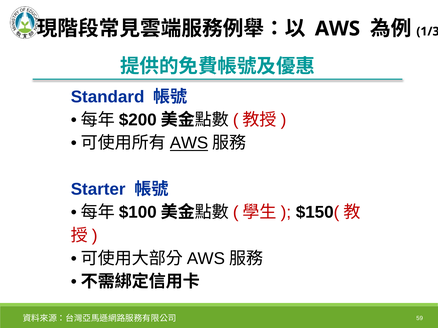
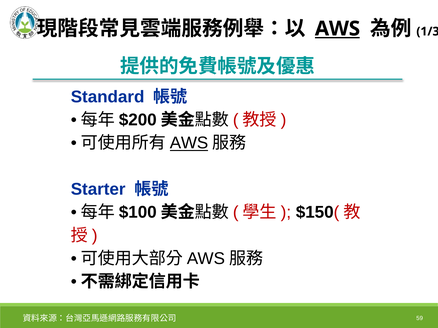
AWS at (337, 29) underline: none -> present
